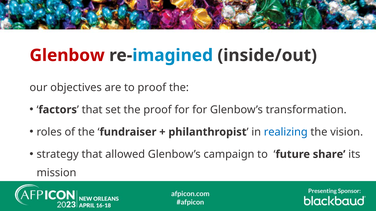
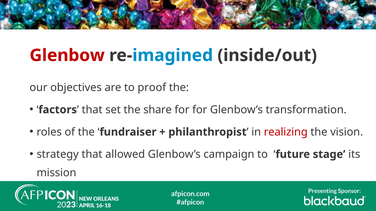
the proof: proof -> share
realizing colour: blue -> red
share: share -> stage
